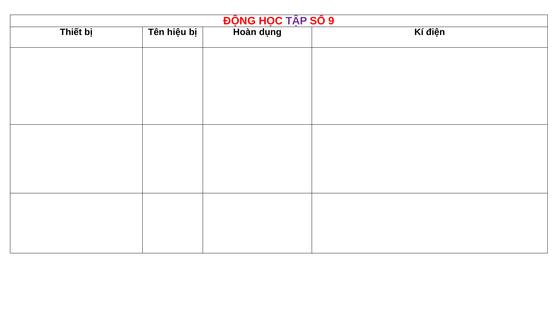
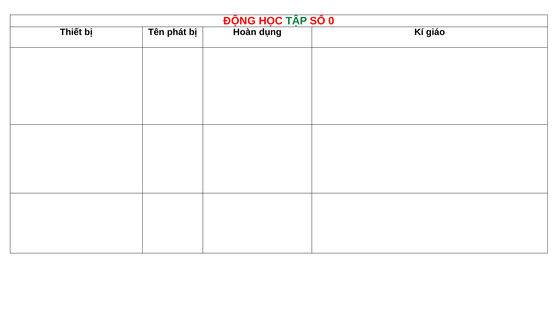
TẬP colour: purple -> green
9: 9 -> 0
hiệu: hiệu -> phát
điện: điện -> giáo
